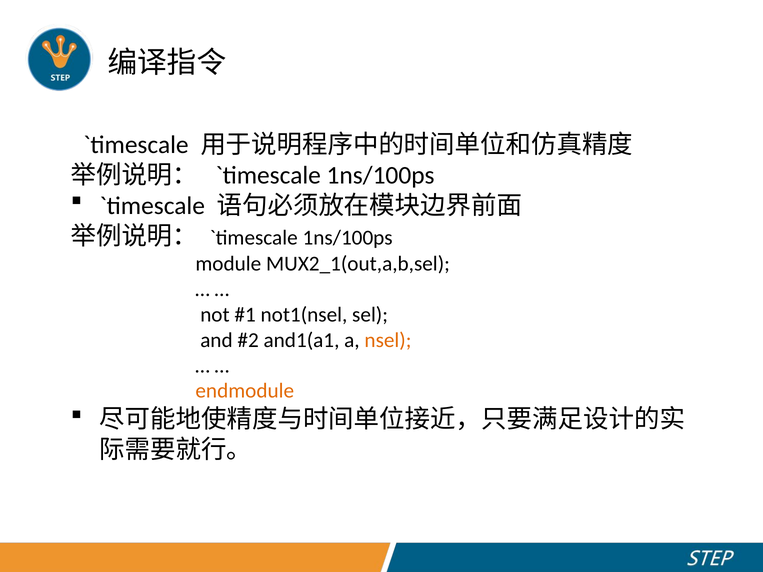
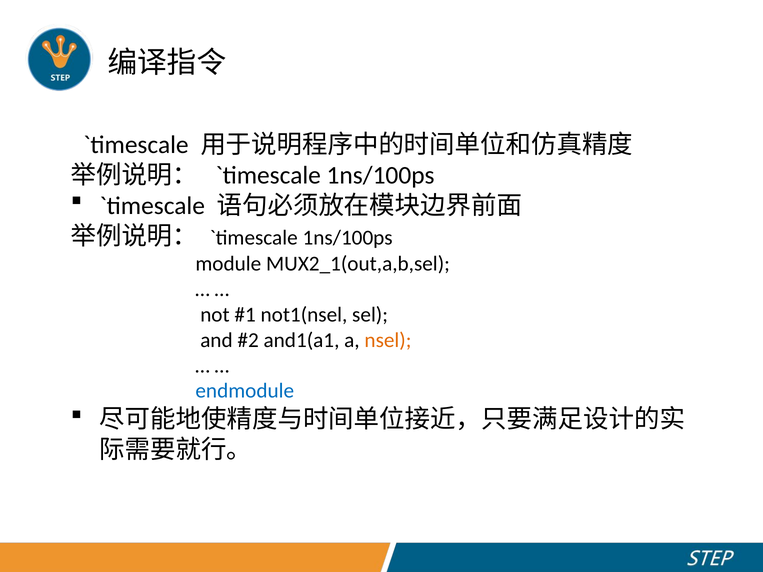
endmodule colour: orange -> blue
